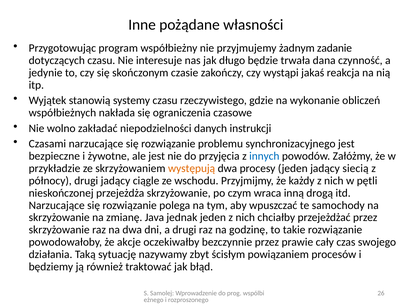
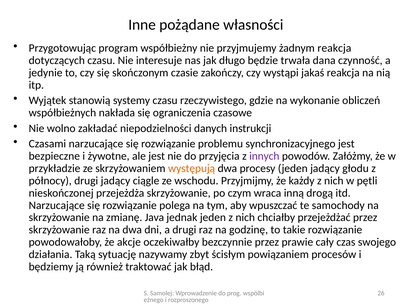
żadnym zadanie: zadanie -> reakcja
innych colour: blue -> purple
siecią: siecią -> głodu
